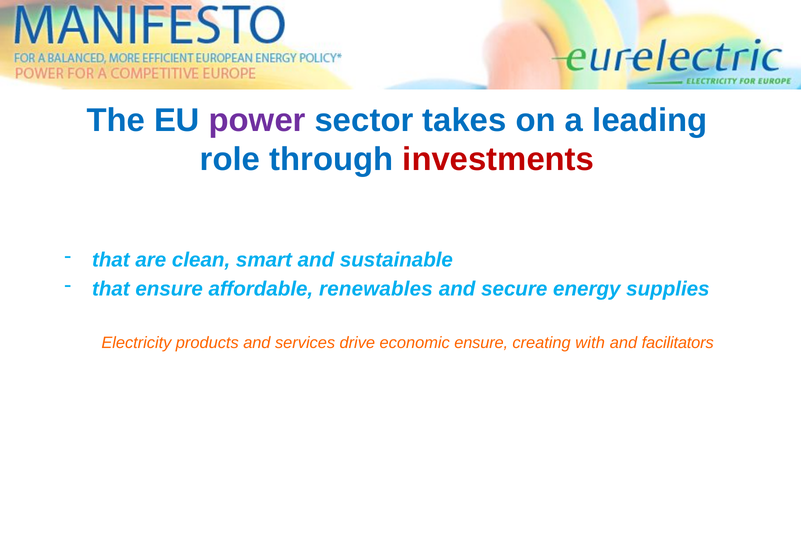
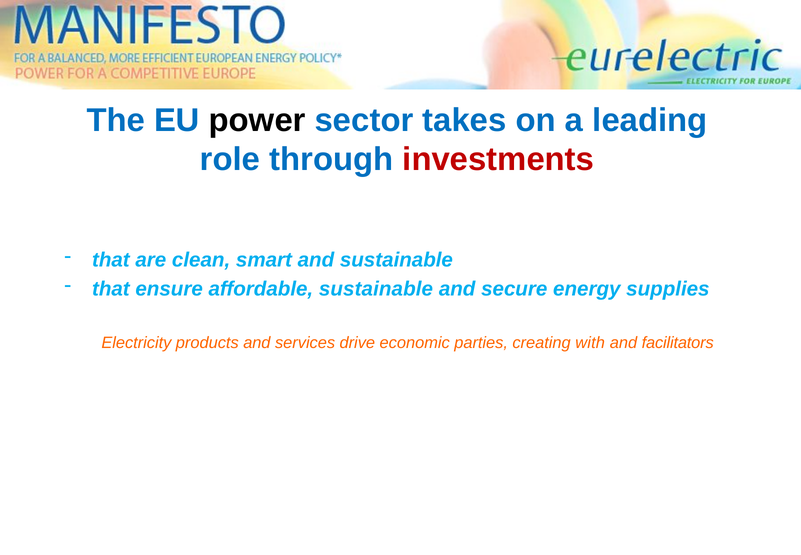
power colour: purple -> black
affordable renewables: renewables -> sustainable
economic ensure: ensure -> parties
